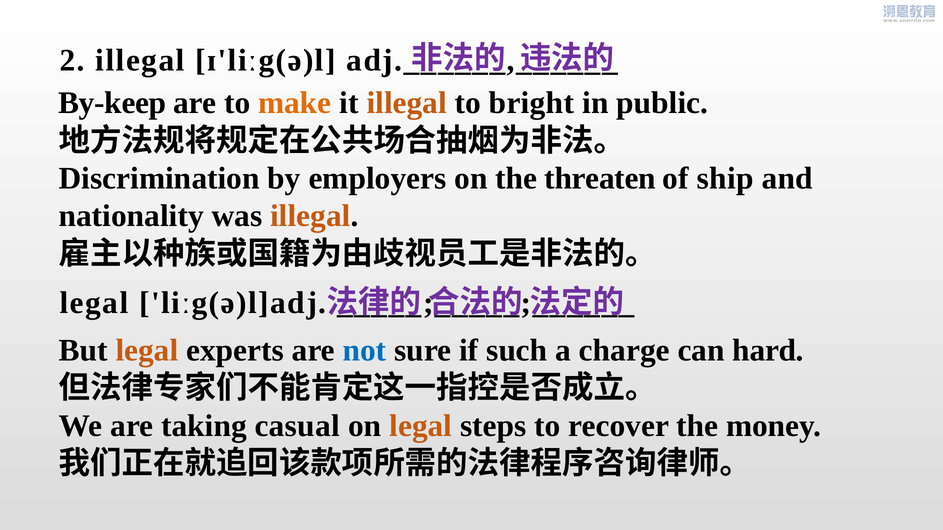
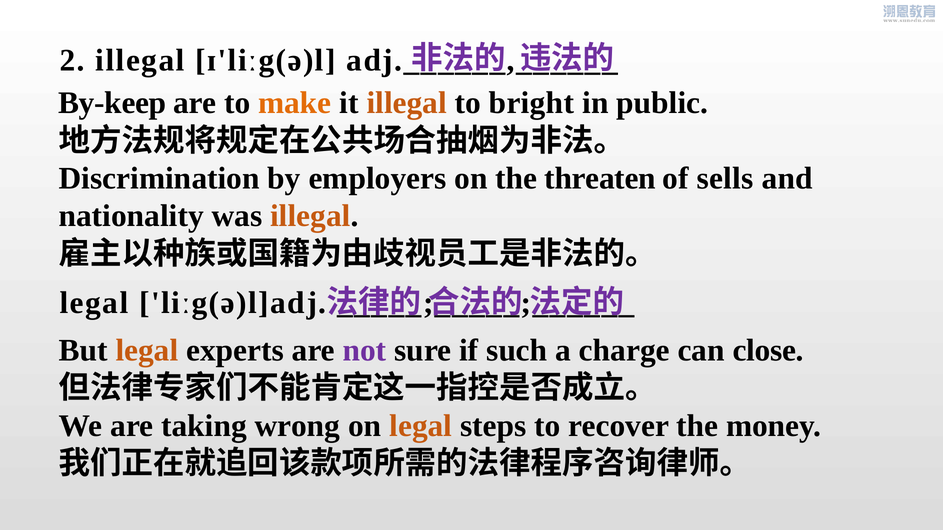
ship: ship -> sells
not colour: blue -> purple
hard: hard -> close
casual: casual -> wrong
